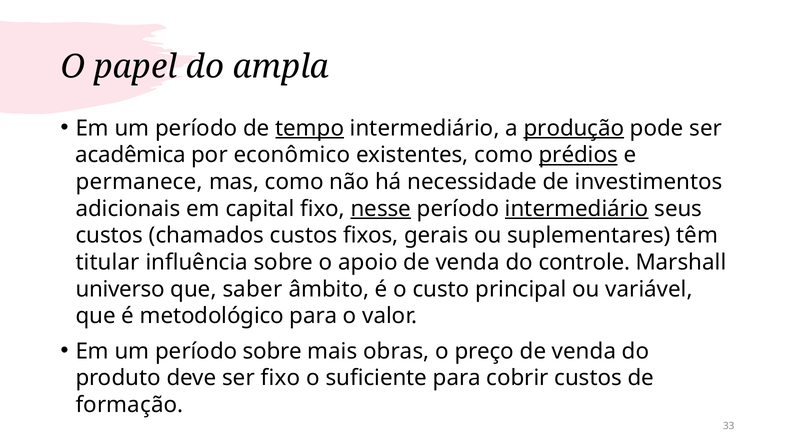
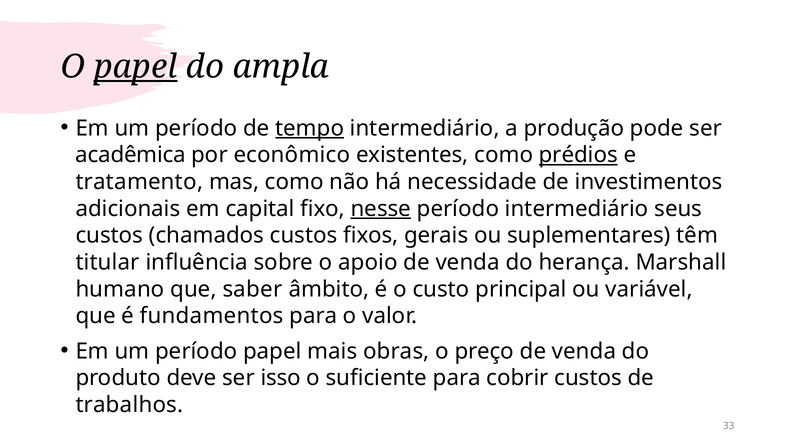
papel at (136, 67) underline: none -> present
produção underline: present -> none
permanece: permanece -> tratamento
intermediário at (577, 209) underline: present -> none
controle: controle -> herança
universo: universo -> humano
metodológico: metodológico -> fundamentos
período sobre: sobre -> papel
ser fixo: fixo -> isso
formação: formação -> trabalhos
